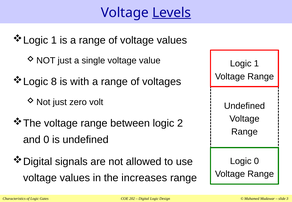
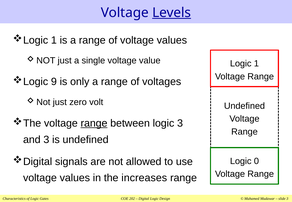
8: 8 -> 9
with: with -> only
range at (94, 123) underline: none -> present
logic 2: 2 -> 3
and 0: 0 -> 3
